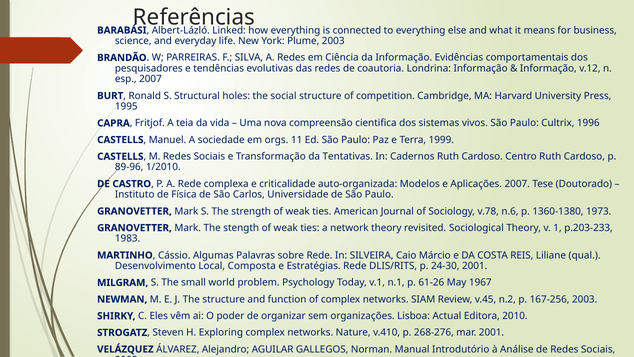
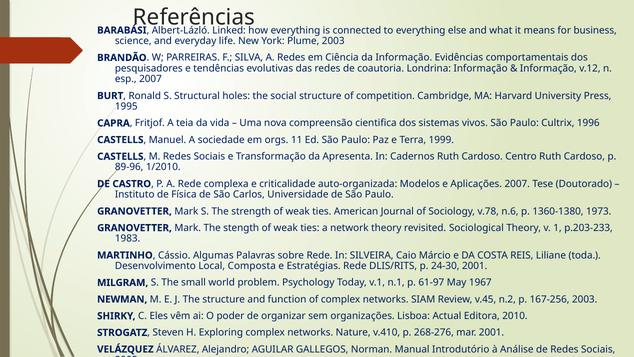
Tentativas: Tentativas -> Apresenta
qual: qual -> toda
61‐26: 61‐26 -> 61‐97
